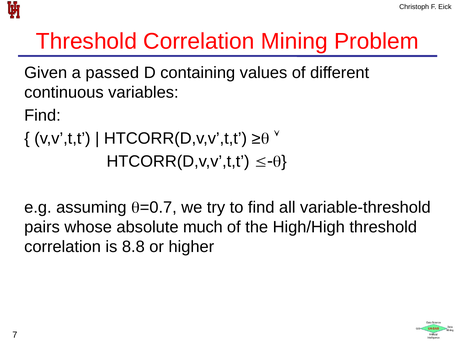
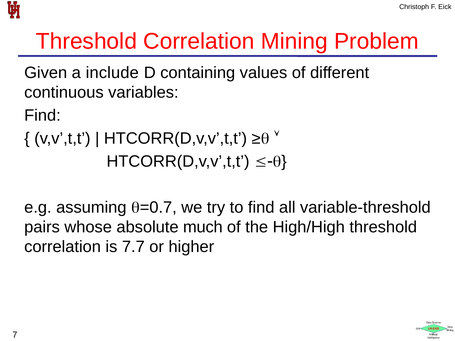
passed: passed -> include
8.8: 8.8 -> 7.7
